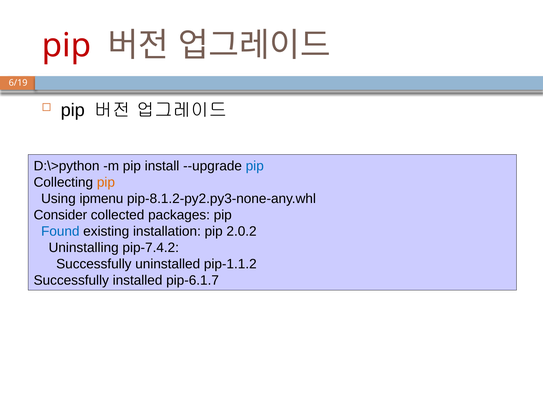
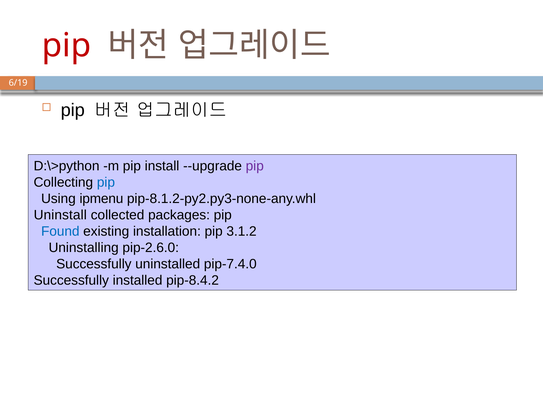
pip at (255, 166) colour: blue -> purple
pip at (106, 182) colour: orange -> blue
Consider: Consider -> Uninstall
2.0.2: 2.0.2 -> 3.1.2
pip-7.4.2: pip-7.4.2 -> pip-2.6.0
pip-1.1.2: pip-1.1.2 -> pip-7.4.0
pip-6.1.7: pip-6.1.7 -> pip-8.4.2
